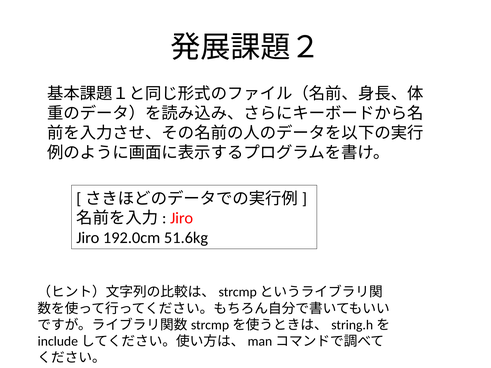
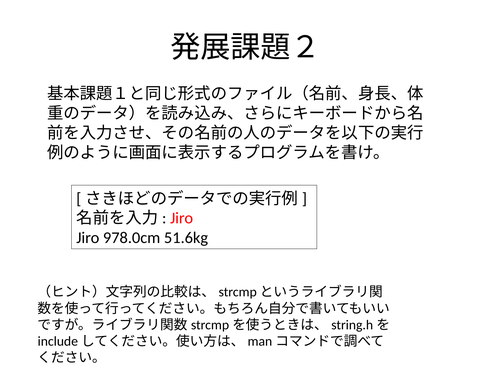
192.0cm: 192.0cm -> 978.0cm
